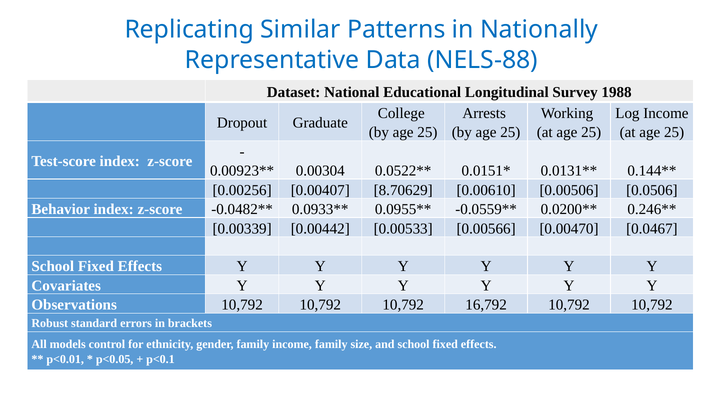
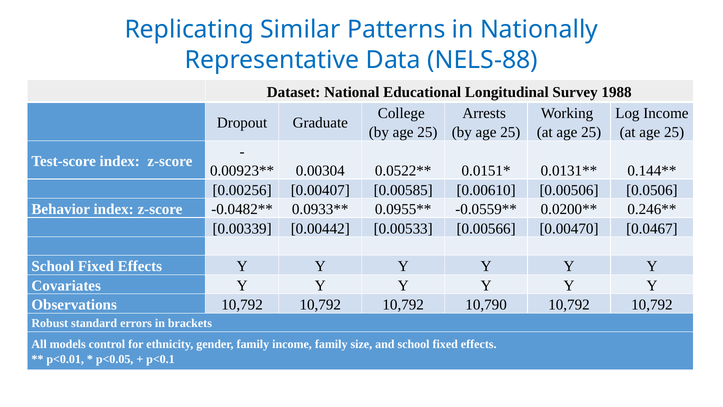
8.70629: 8.70629 -> 0.00585
16,792: 16,792 -> 10,790
